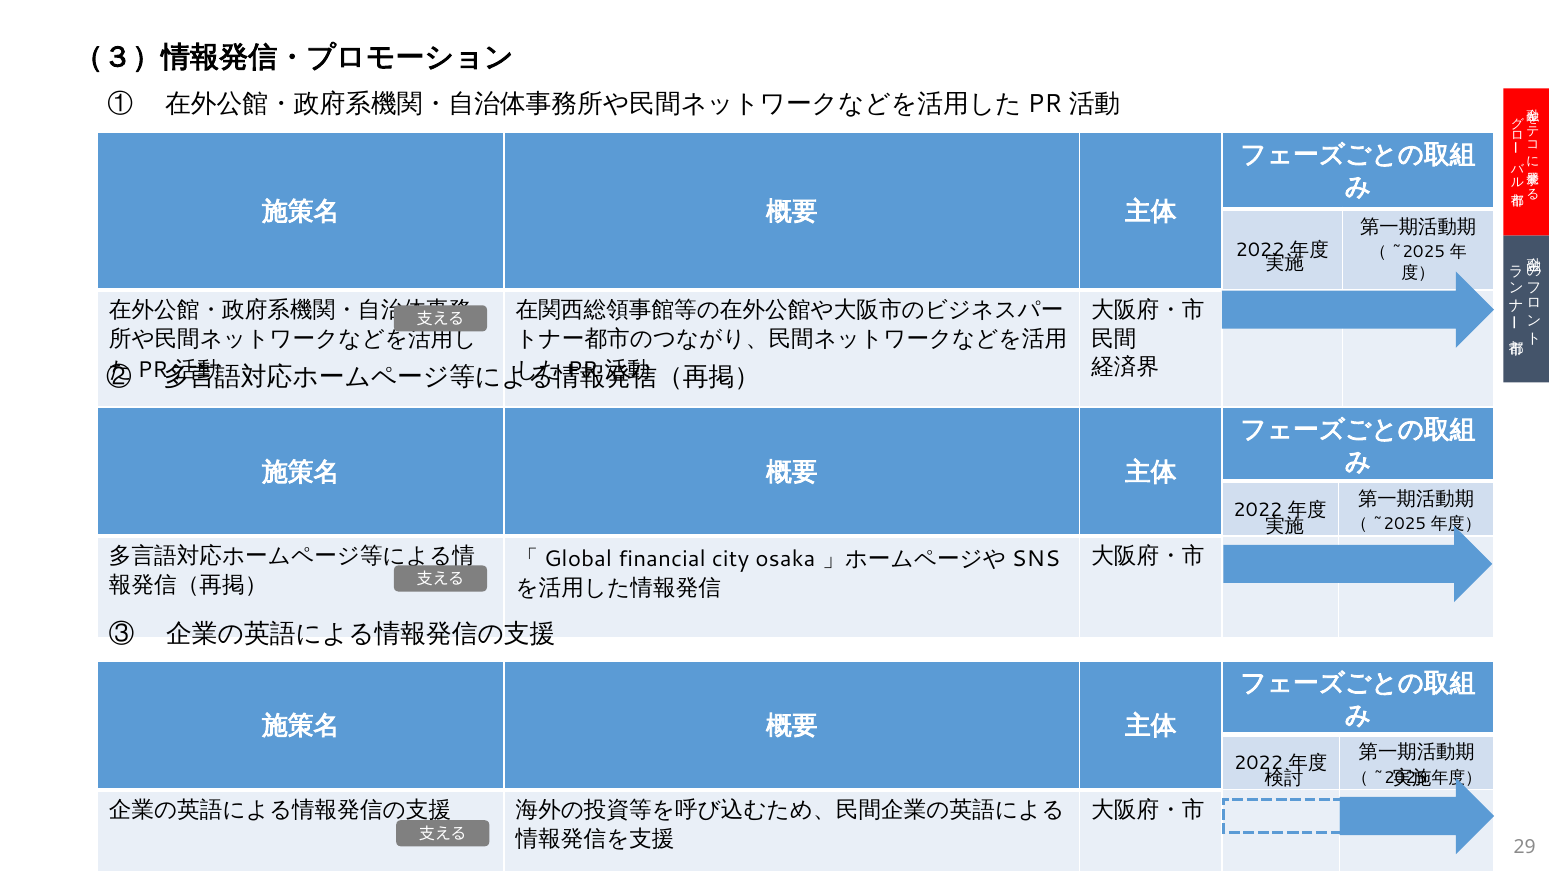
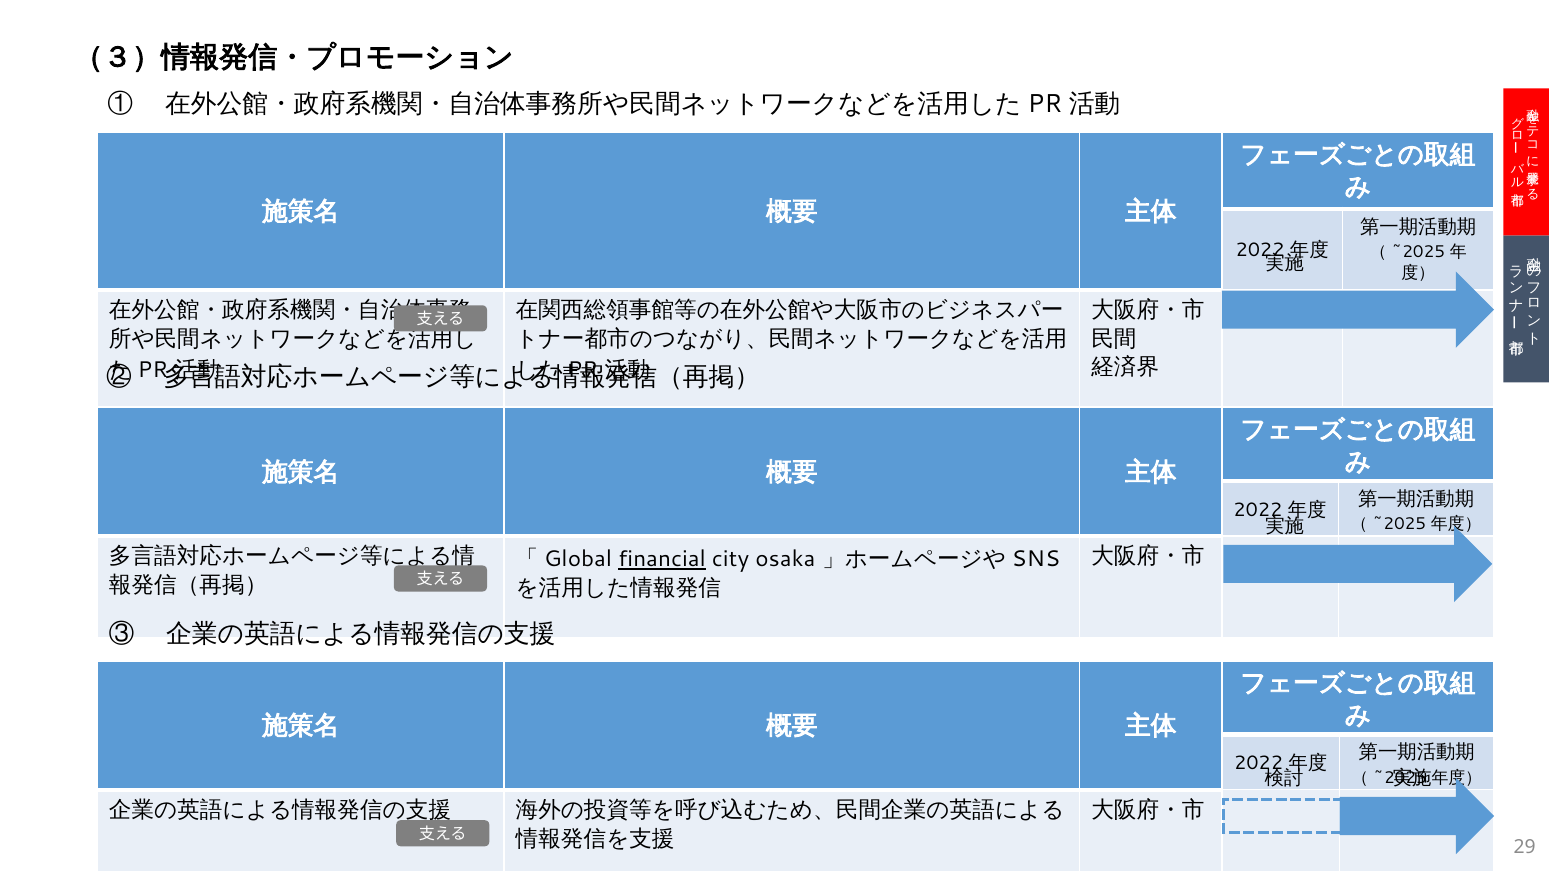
financial underline: none -> present
